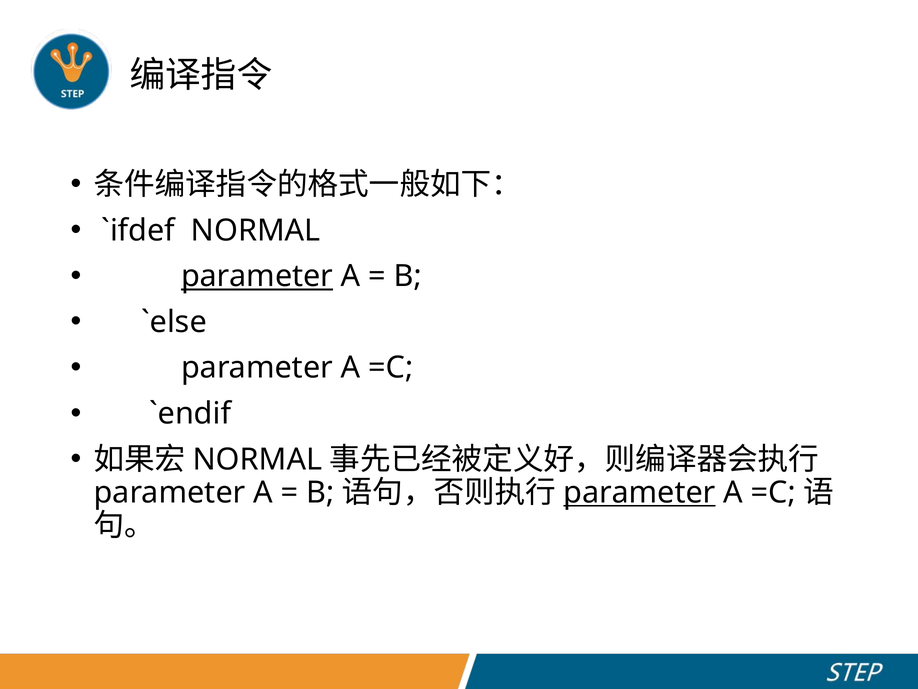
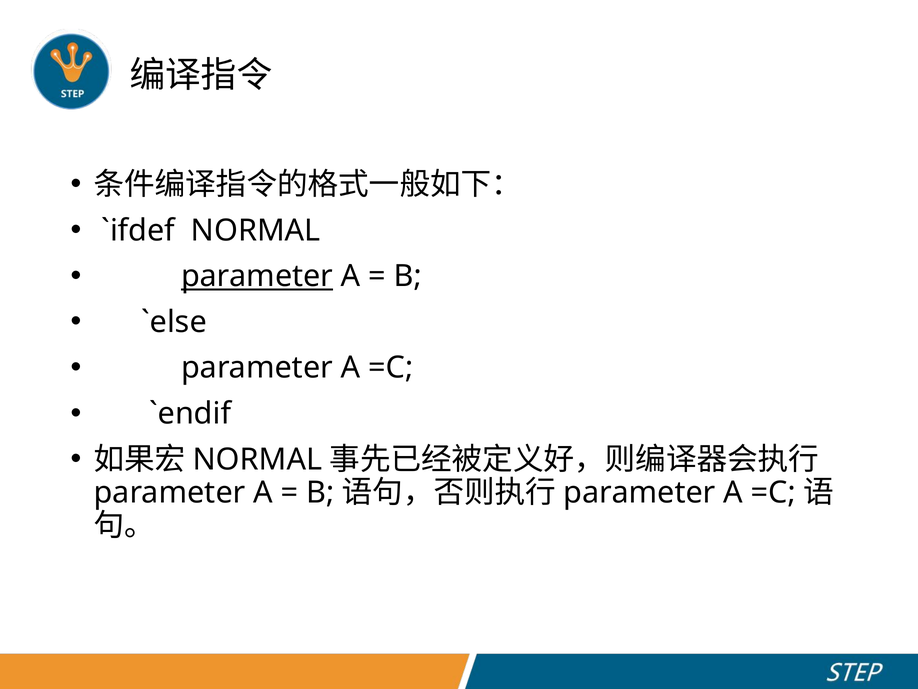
parameter at (639, 492) underline: present -> none
